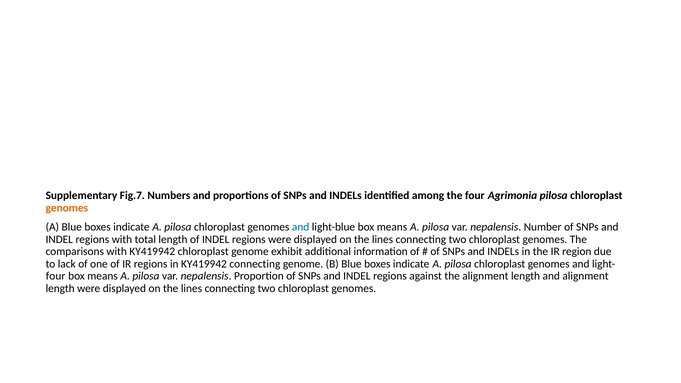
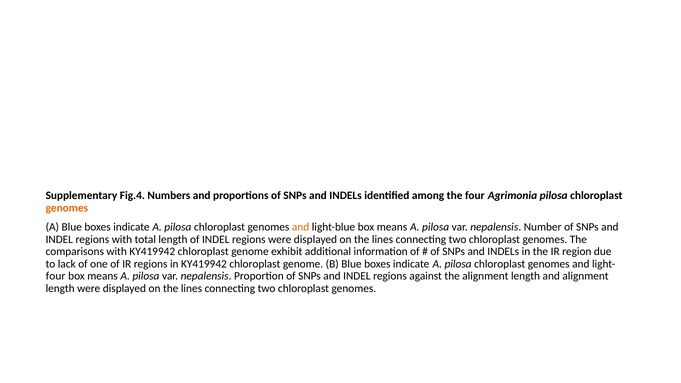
Fig.7: Fig.7 -> Fig.4
and at (301, 227) colour: blue -> orange
in KY419942 connecting: connecting -> chloroplast
